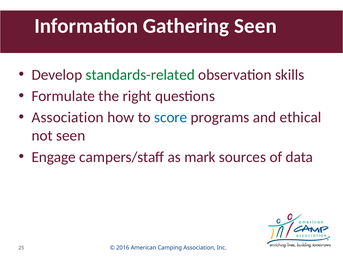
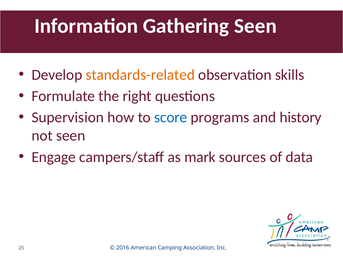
standards-related colour: green -> orange
Association at (68, 118): Association -> Supervision
ethical: ethical -> history
